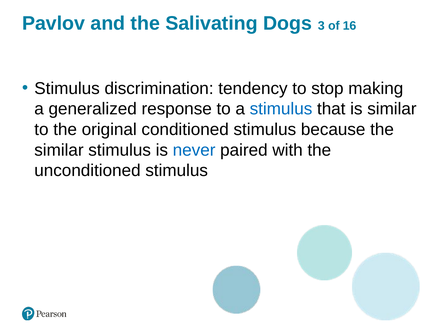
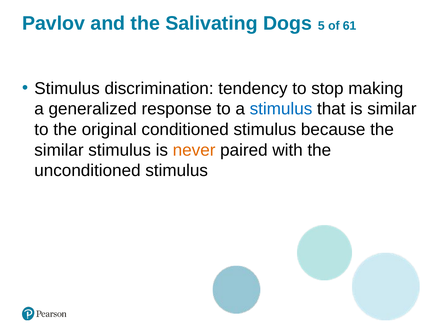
3: 3 -> 5
16: 16 -> 61
never colour: blue -> orange
